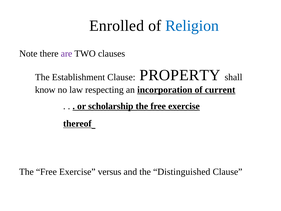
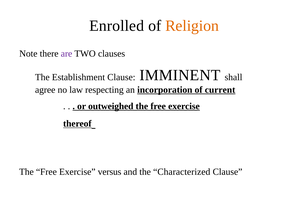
Religion colour: blue -> orange
PROPERTY: PROPERTY -> IMMINENT
know: know -> agree
scholarship: scholarship -> outweighed
Distinguished: Distinguished -> Characterized
